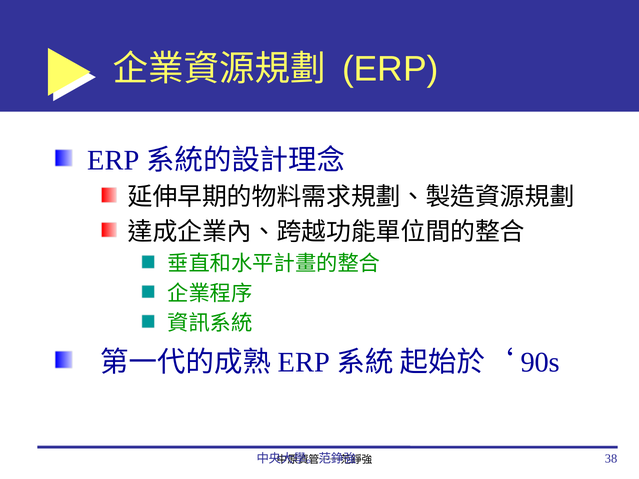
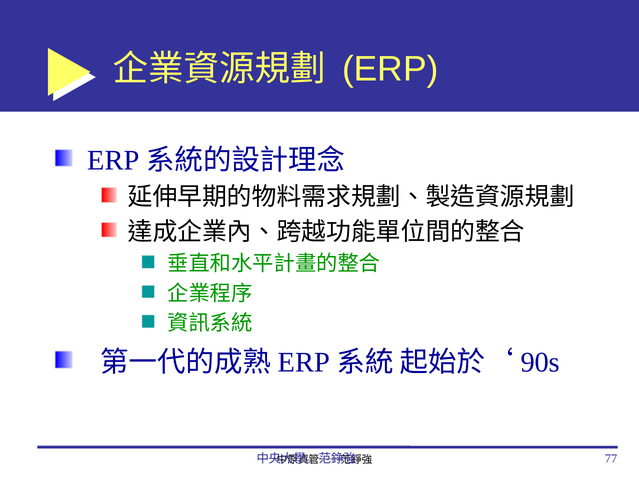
38: 38 -> 77
